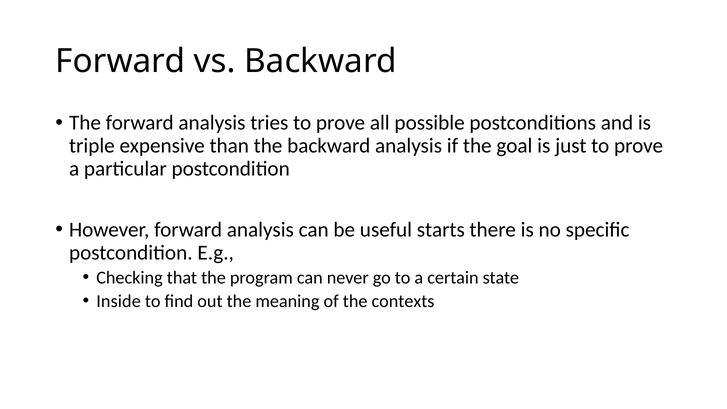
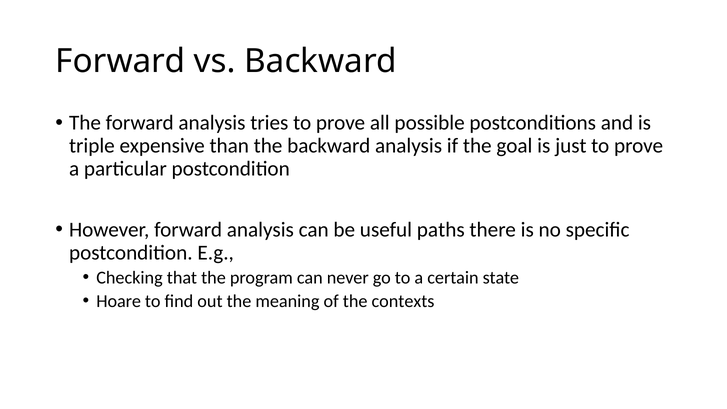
starts: starts -> paths
Inside: Inside -> Hoare
